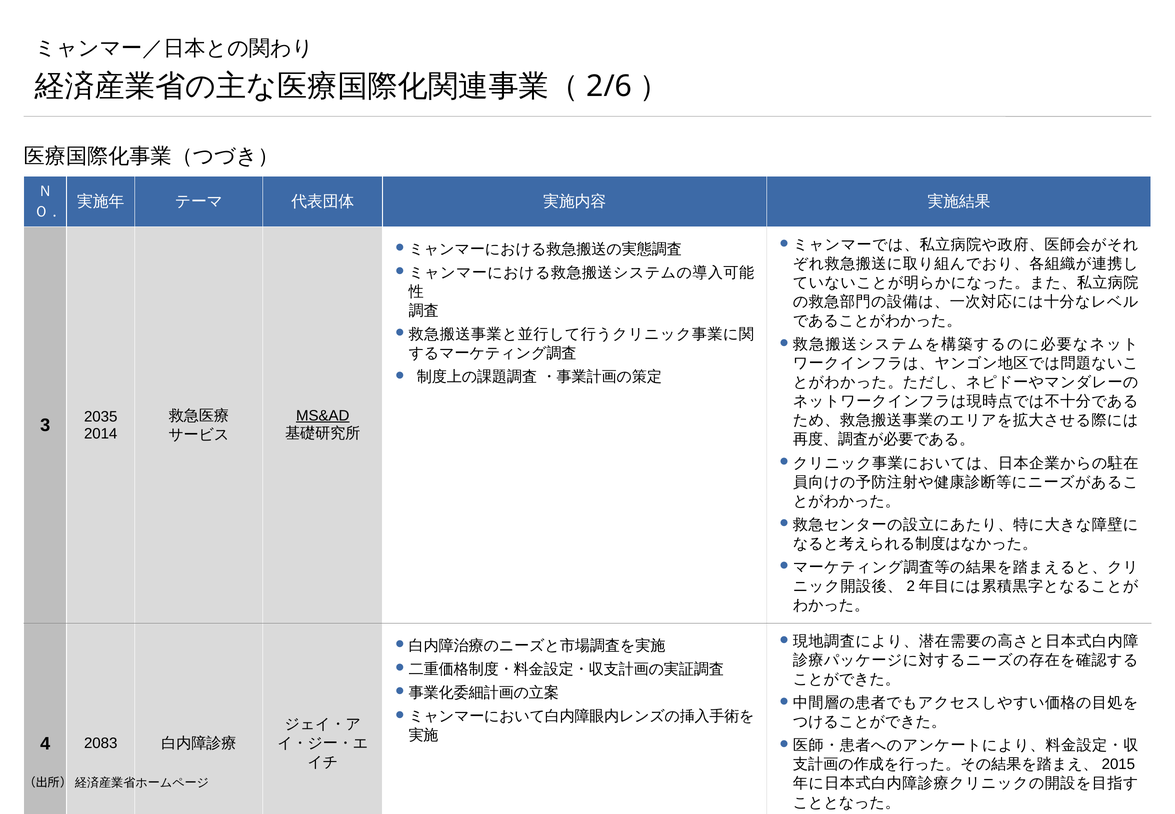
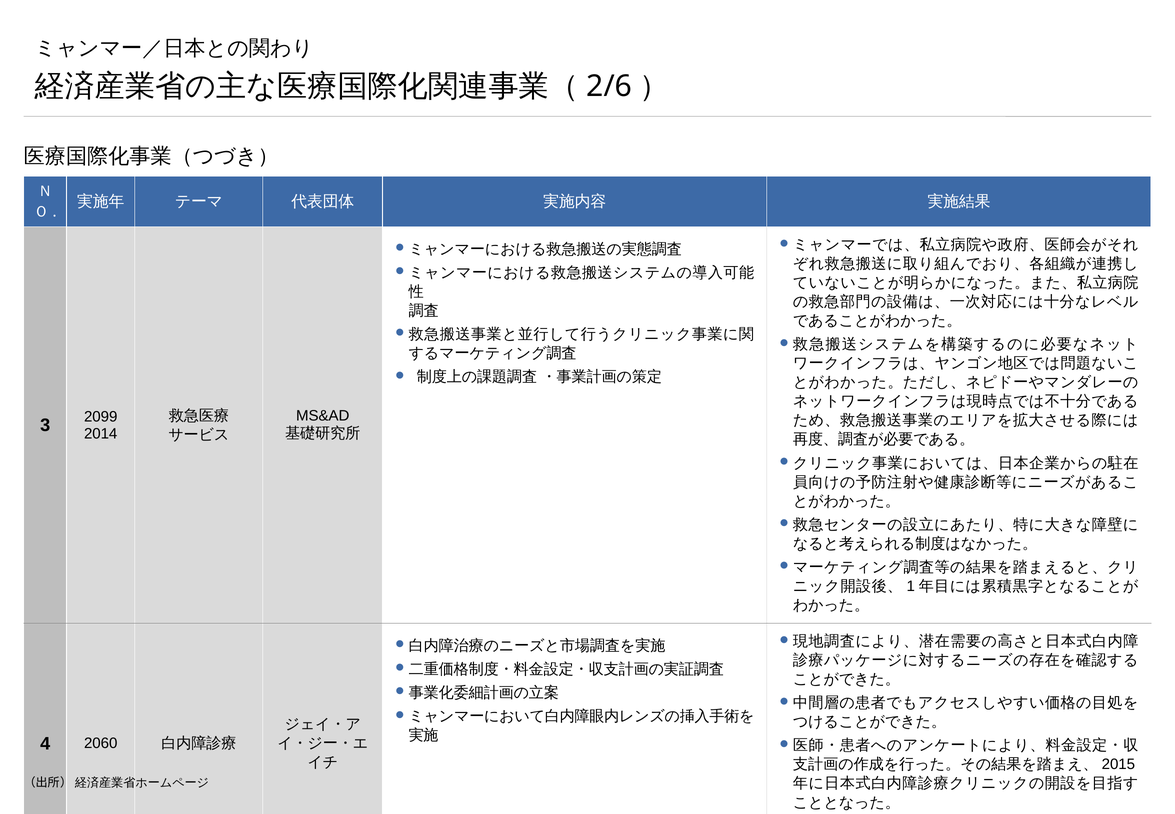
MS&AD underline: present -> none
2035: 2035 -> 2099
2: 2 -> 1
2083: 2083 -> 2060
